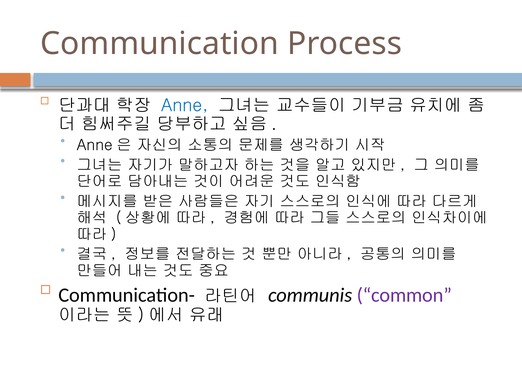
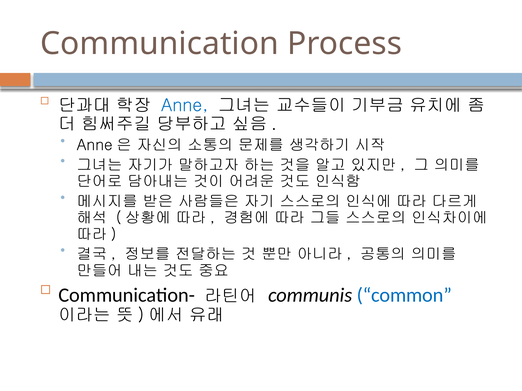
common colour: purple -> blue
